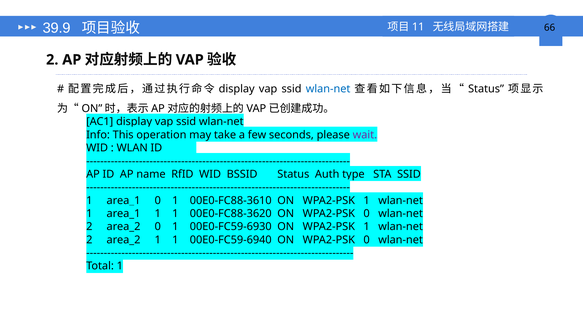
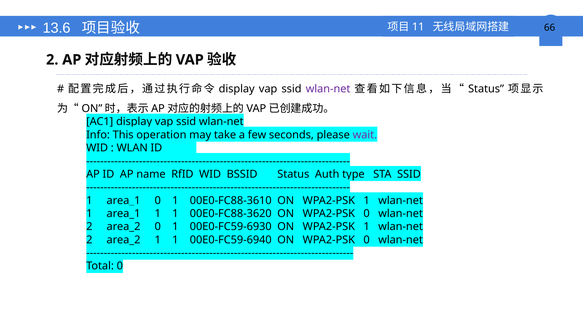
39.9: 39.9 -> 13.6
wlan-net at (328, 89) colour: blue -> purple
Total 1: 1 -> 0
